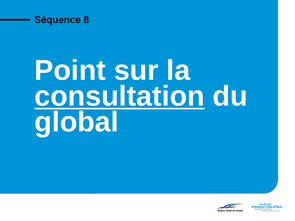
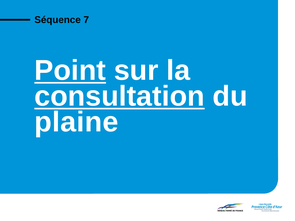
8: 8 -> 7
Point underline: none -> present
global: global -> plaine
